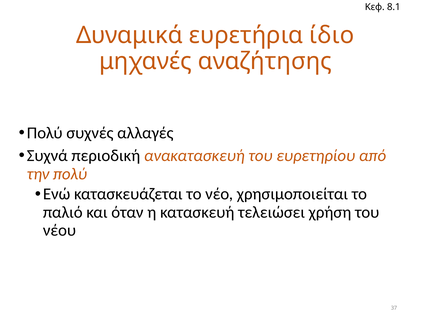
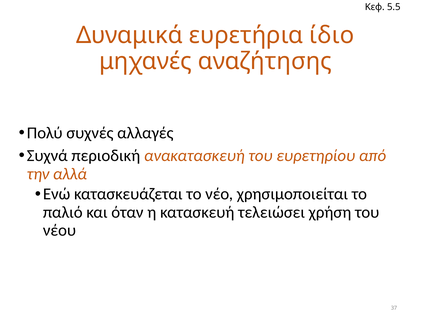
8.1: 8.1 -> 5.5
την πολύ: πολύ -> αλλά
